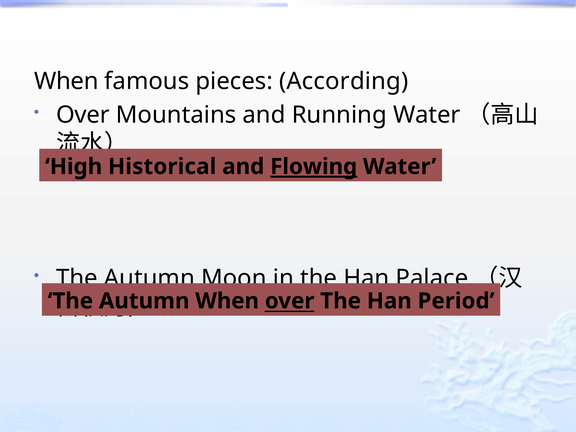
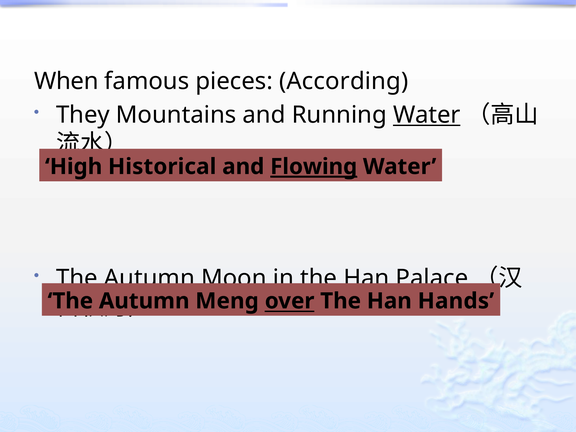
Over at (83, 115): Over -> They
Water at (427, 115) underline: none -> present
When at (227, 301): When -> Meng
Period: Period -> Hands
